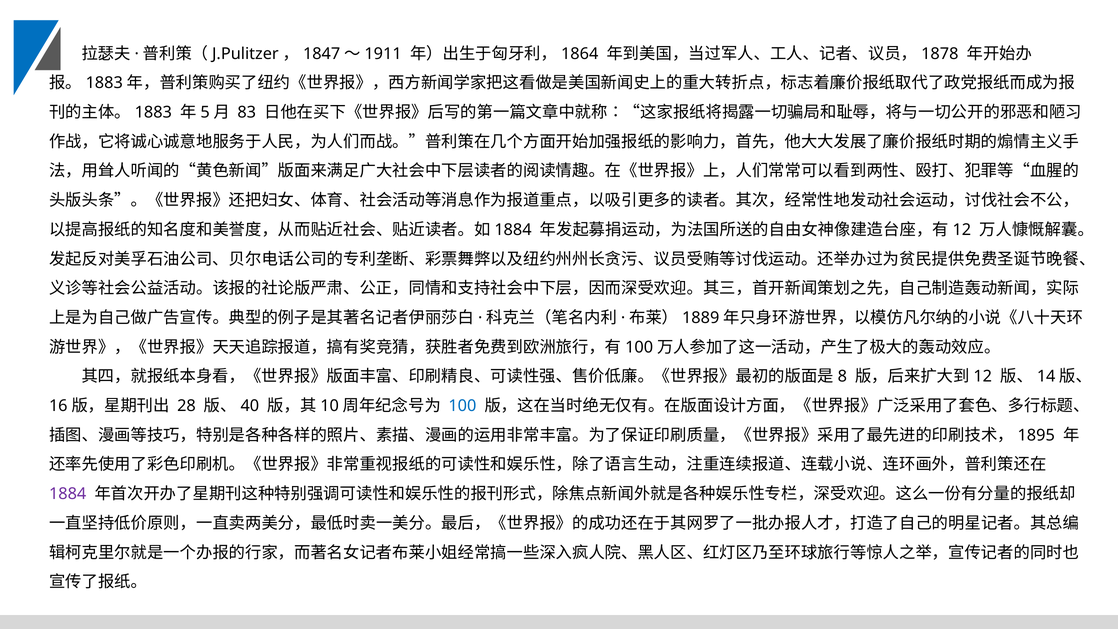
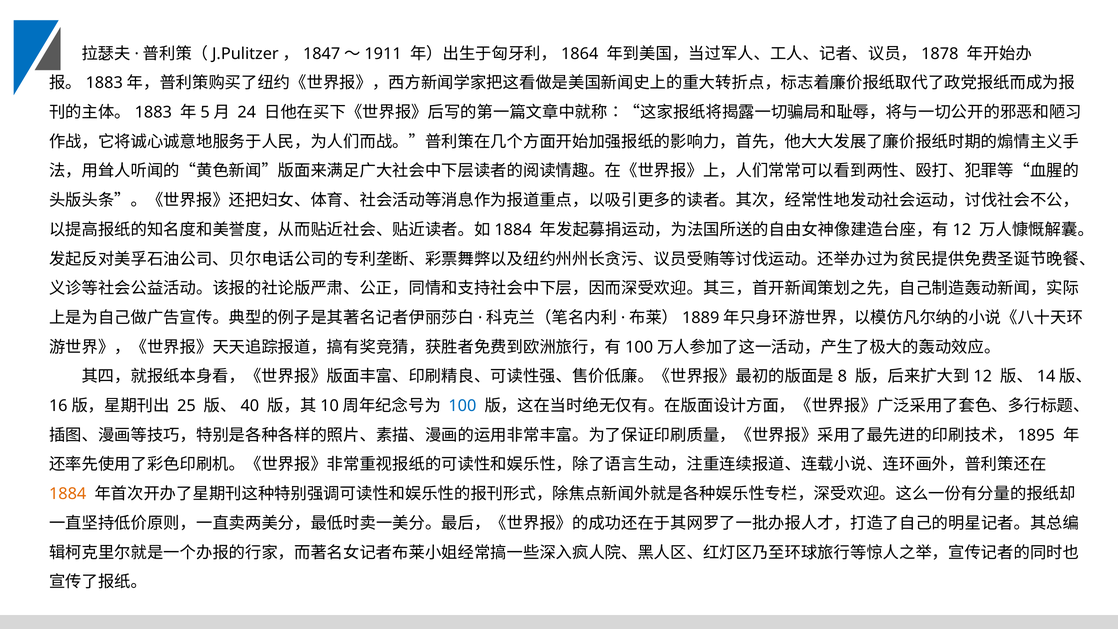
83: 83 -> 24
28: 28 -> 25
1884 colour: purple -> orange
